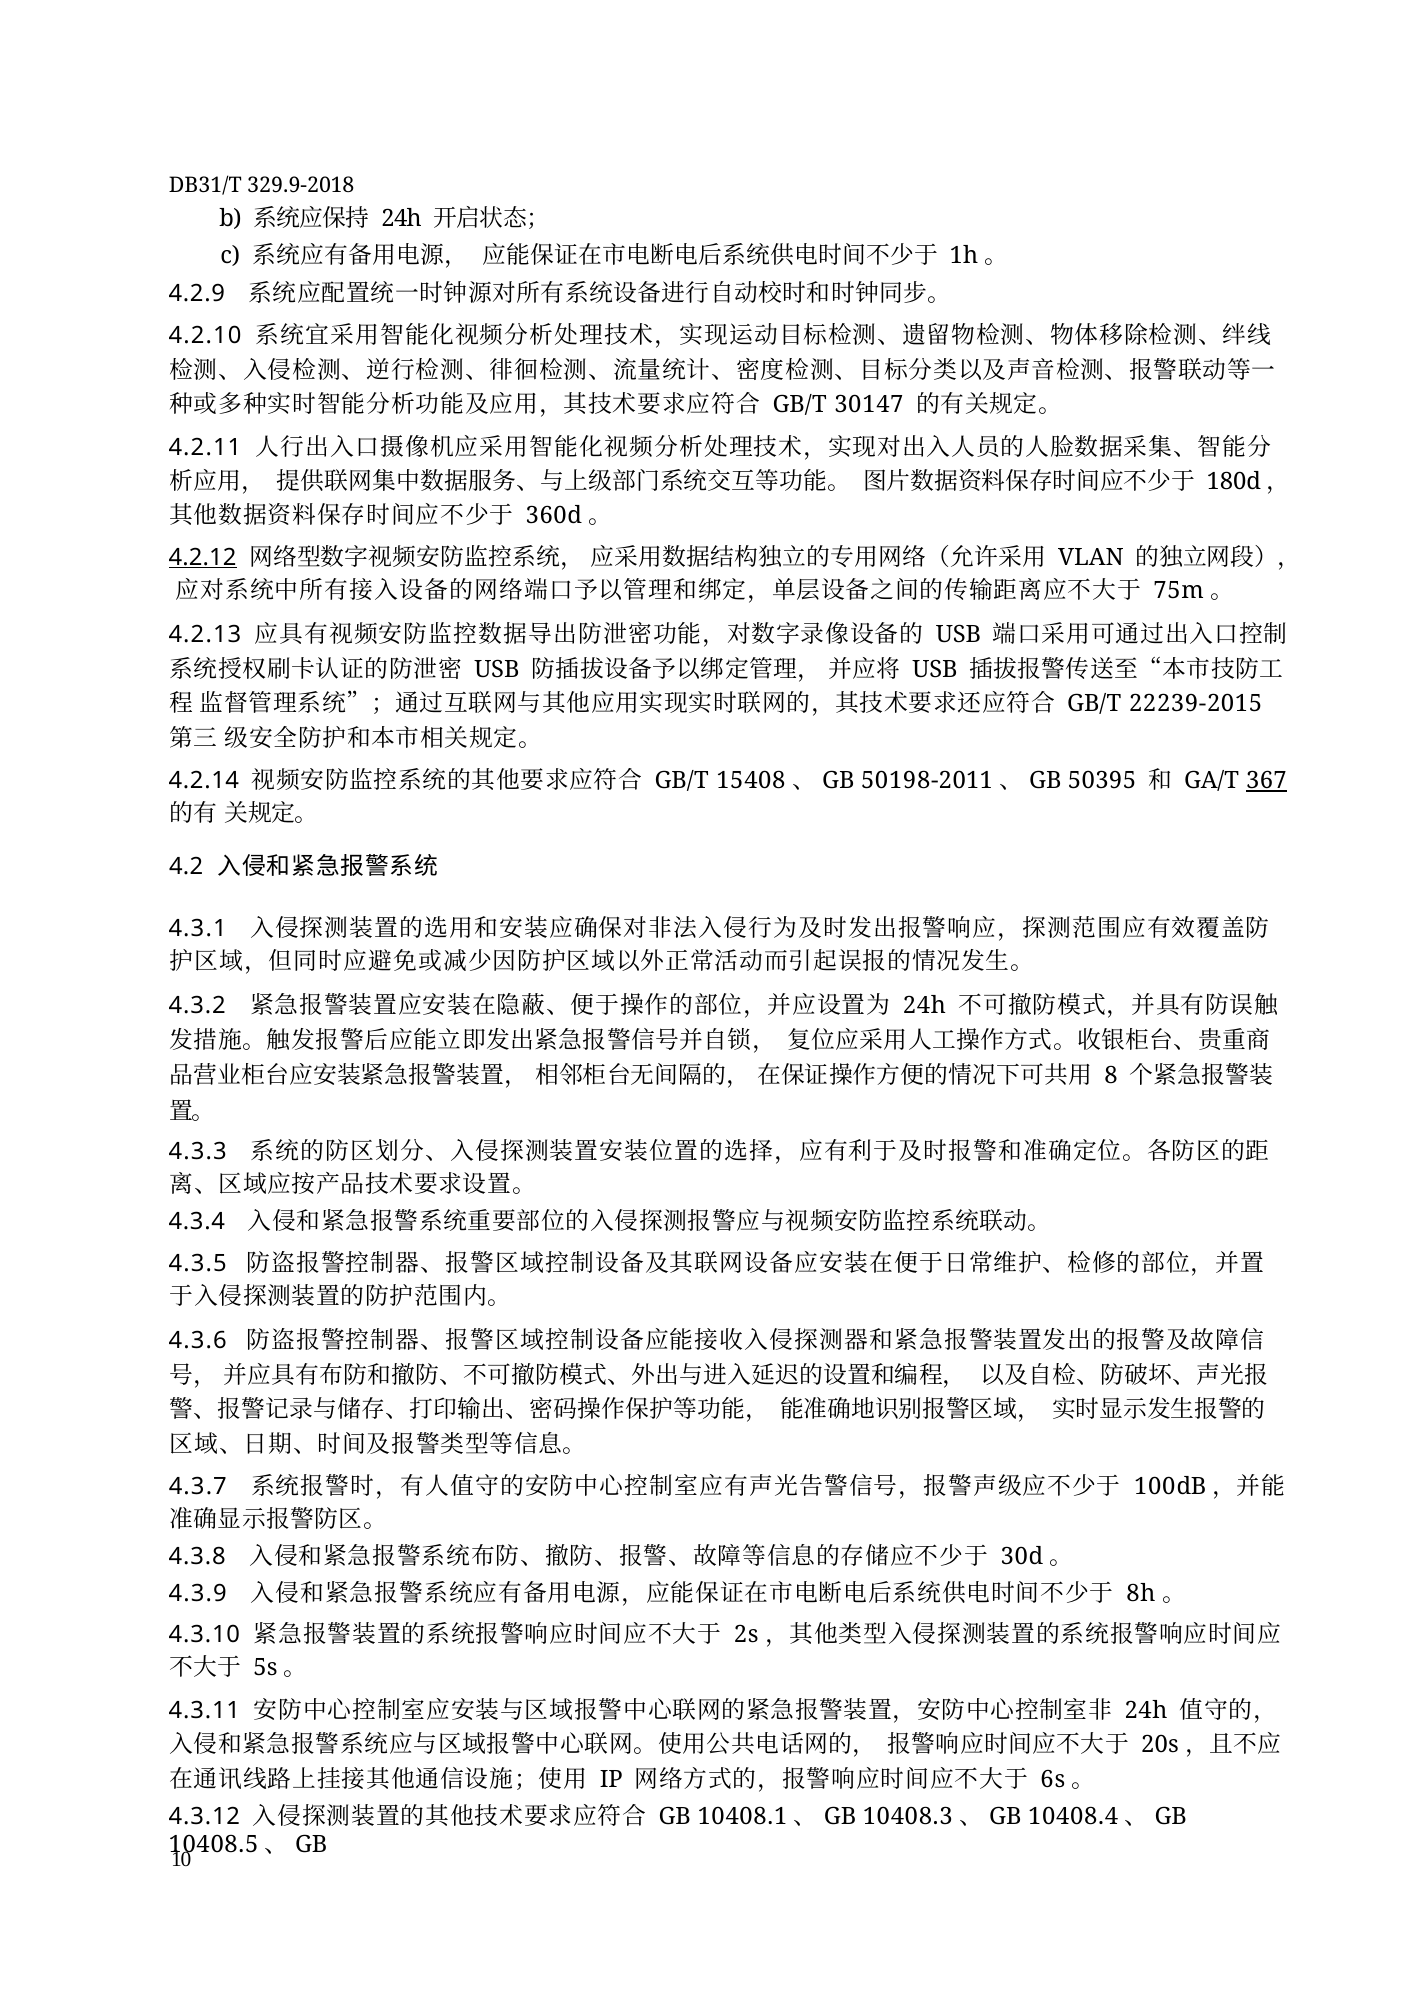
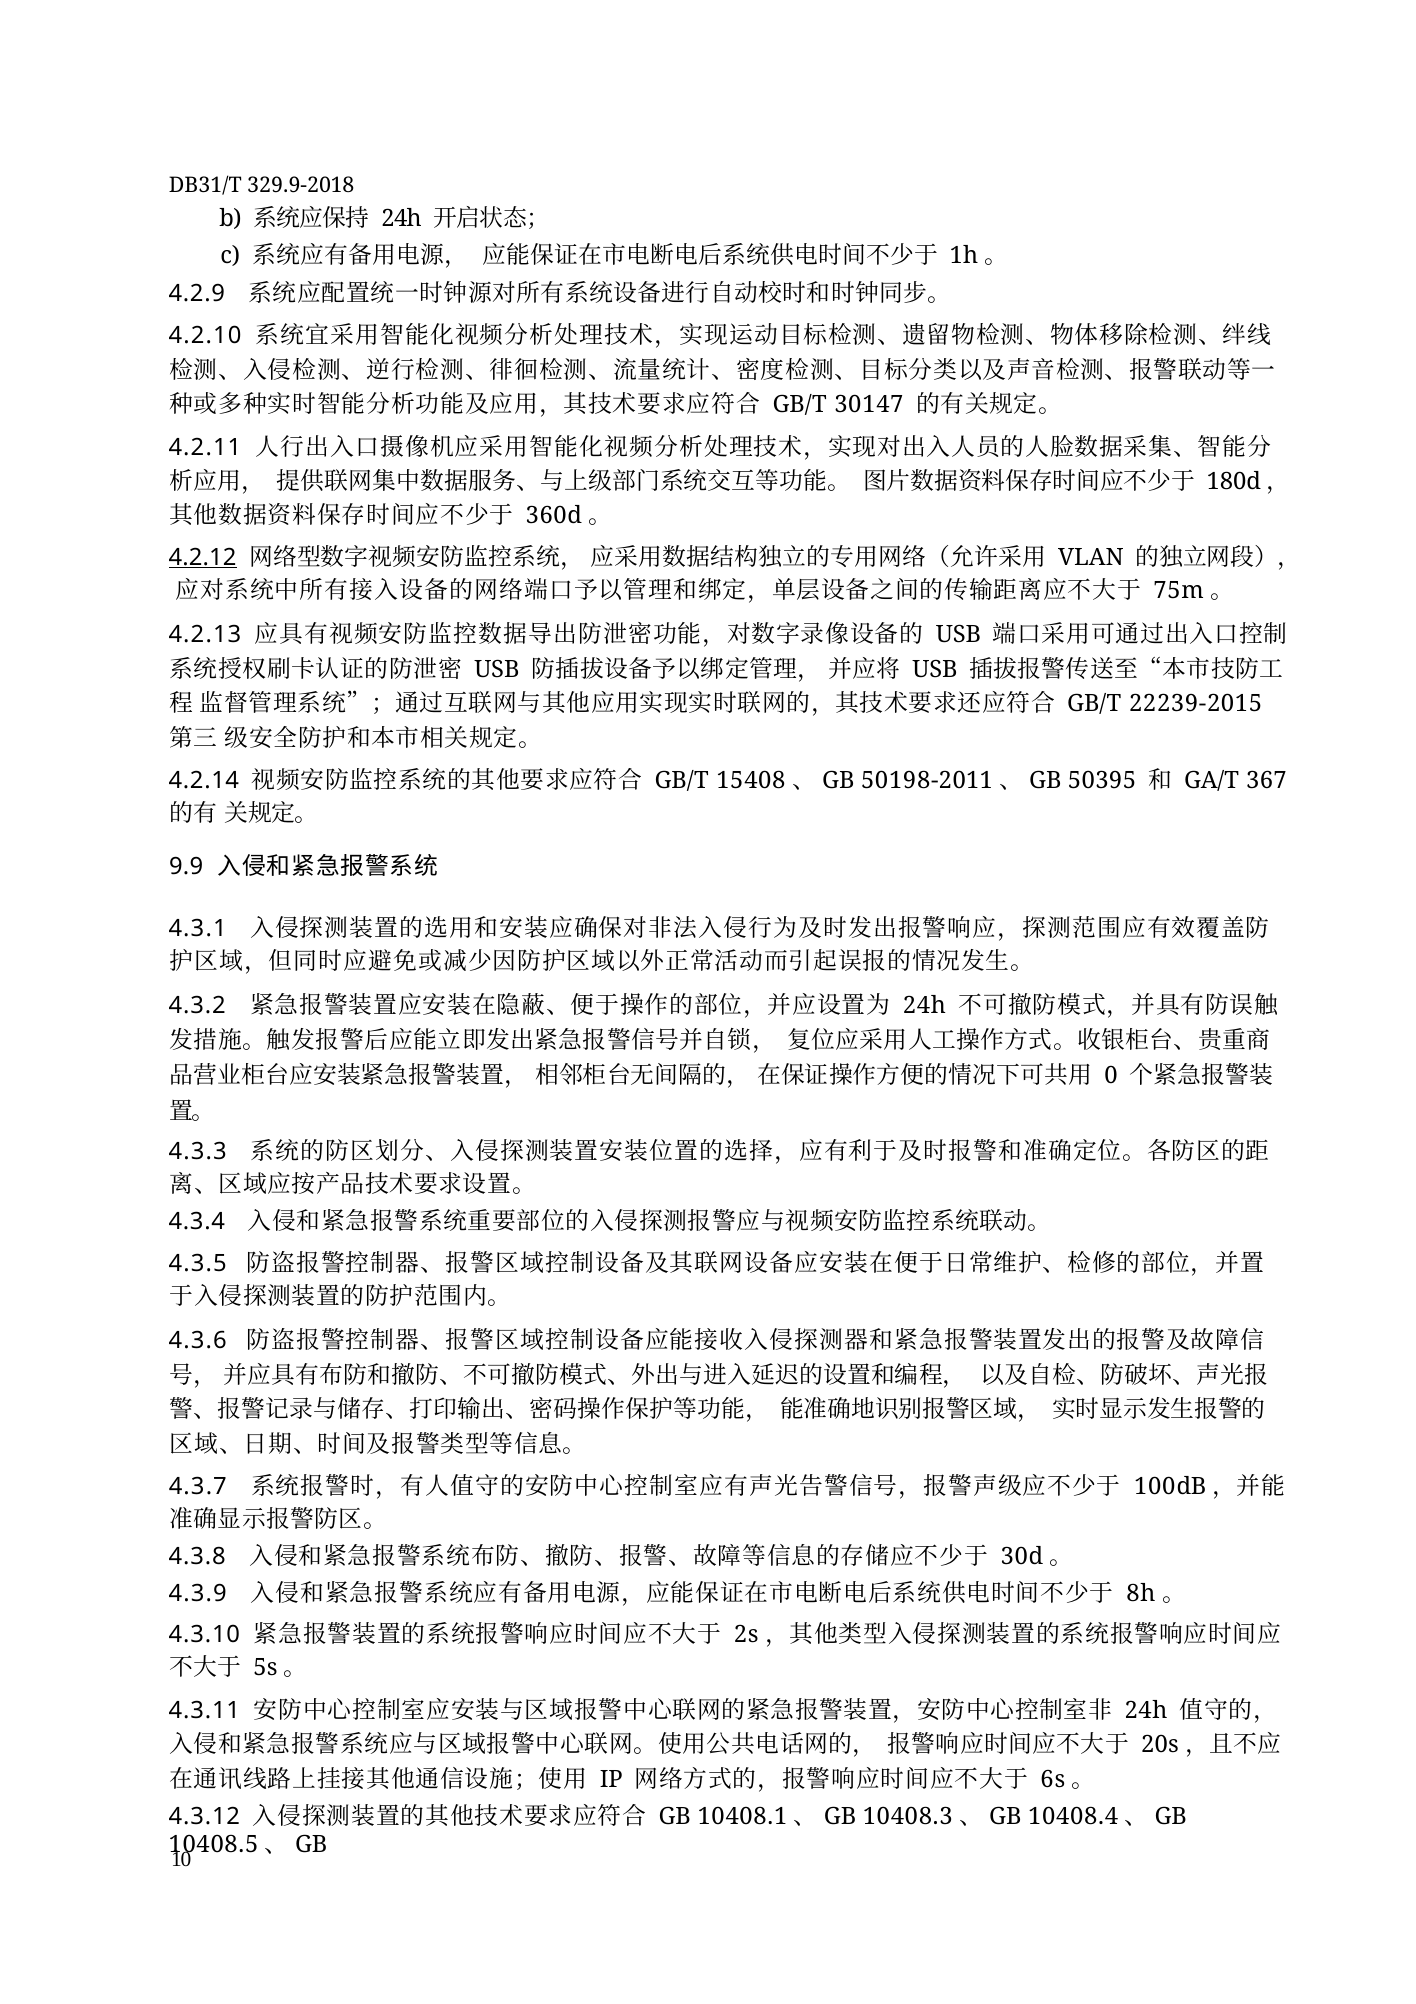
367 underline: present -> none
4.2: 4.2 -> 9.9
8: 8 -> 0
